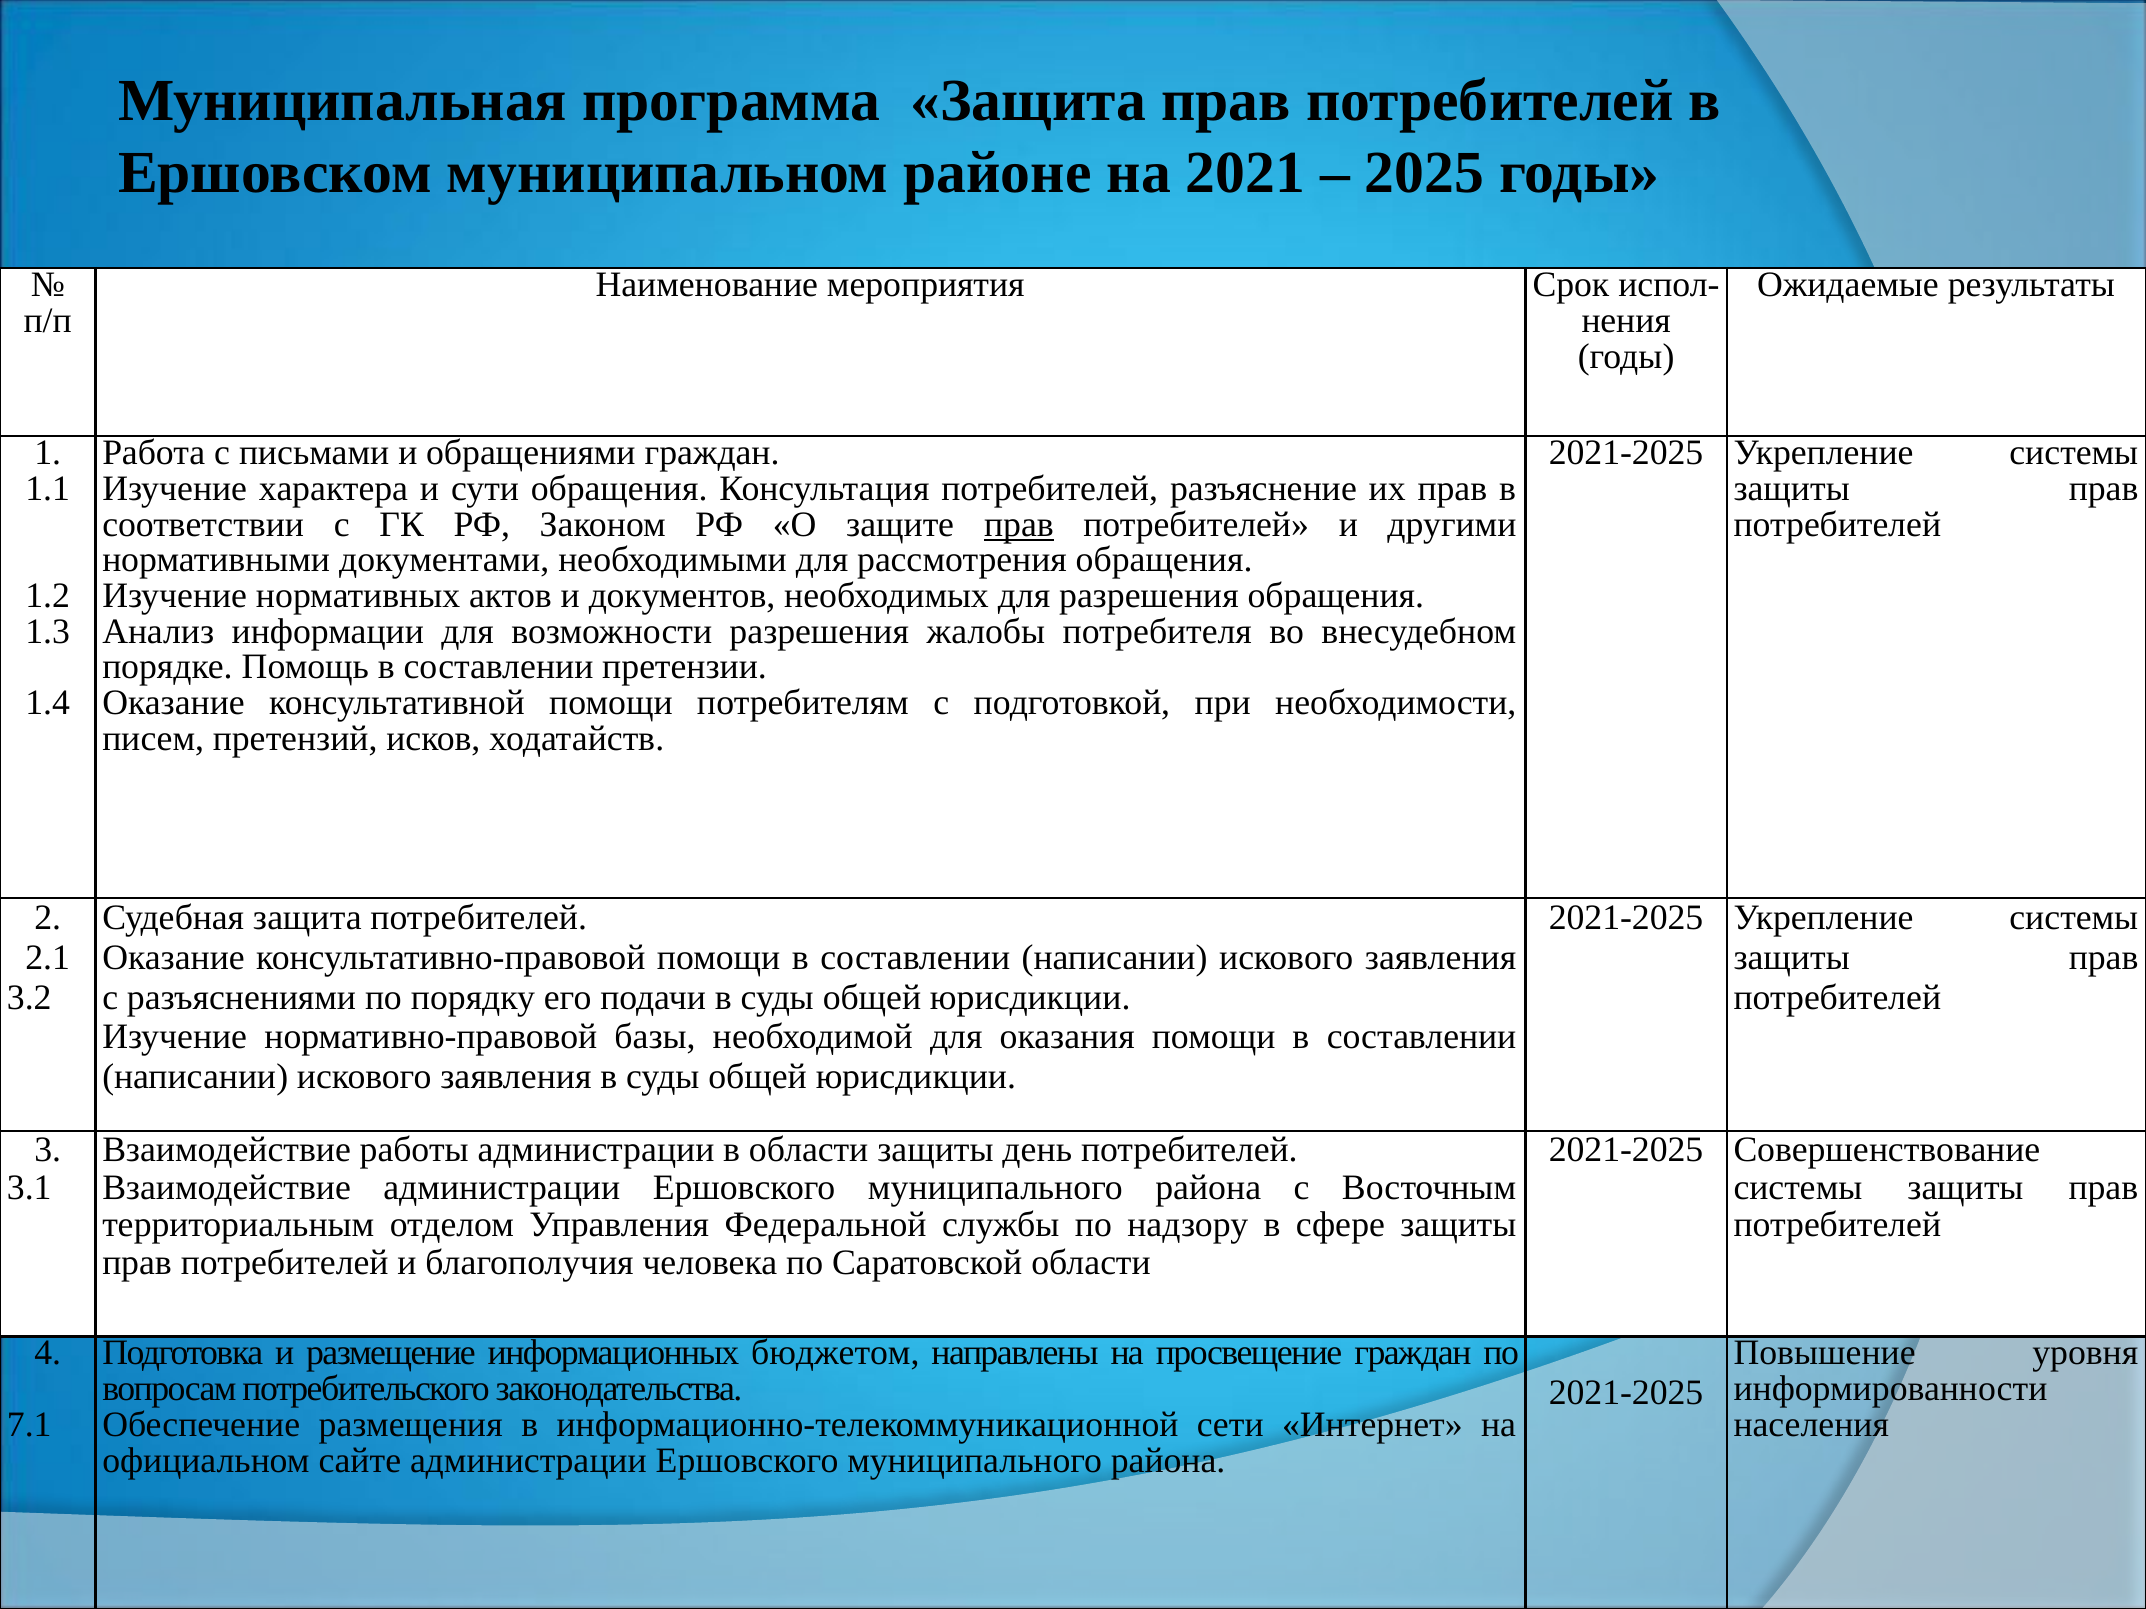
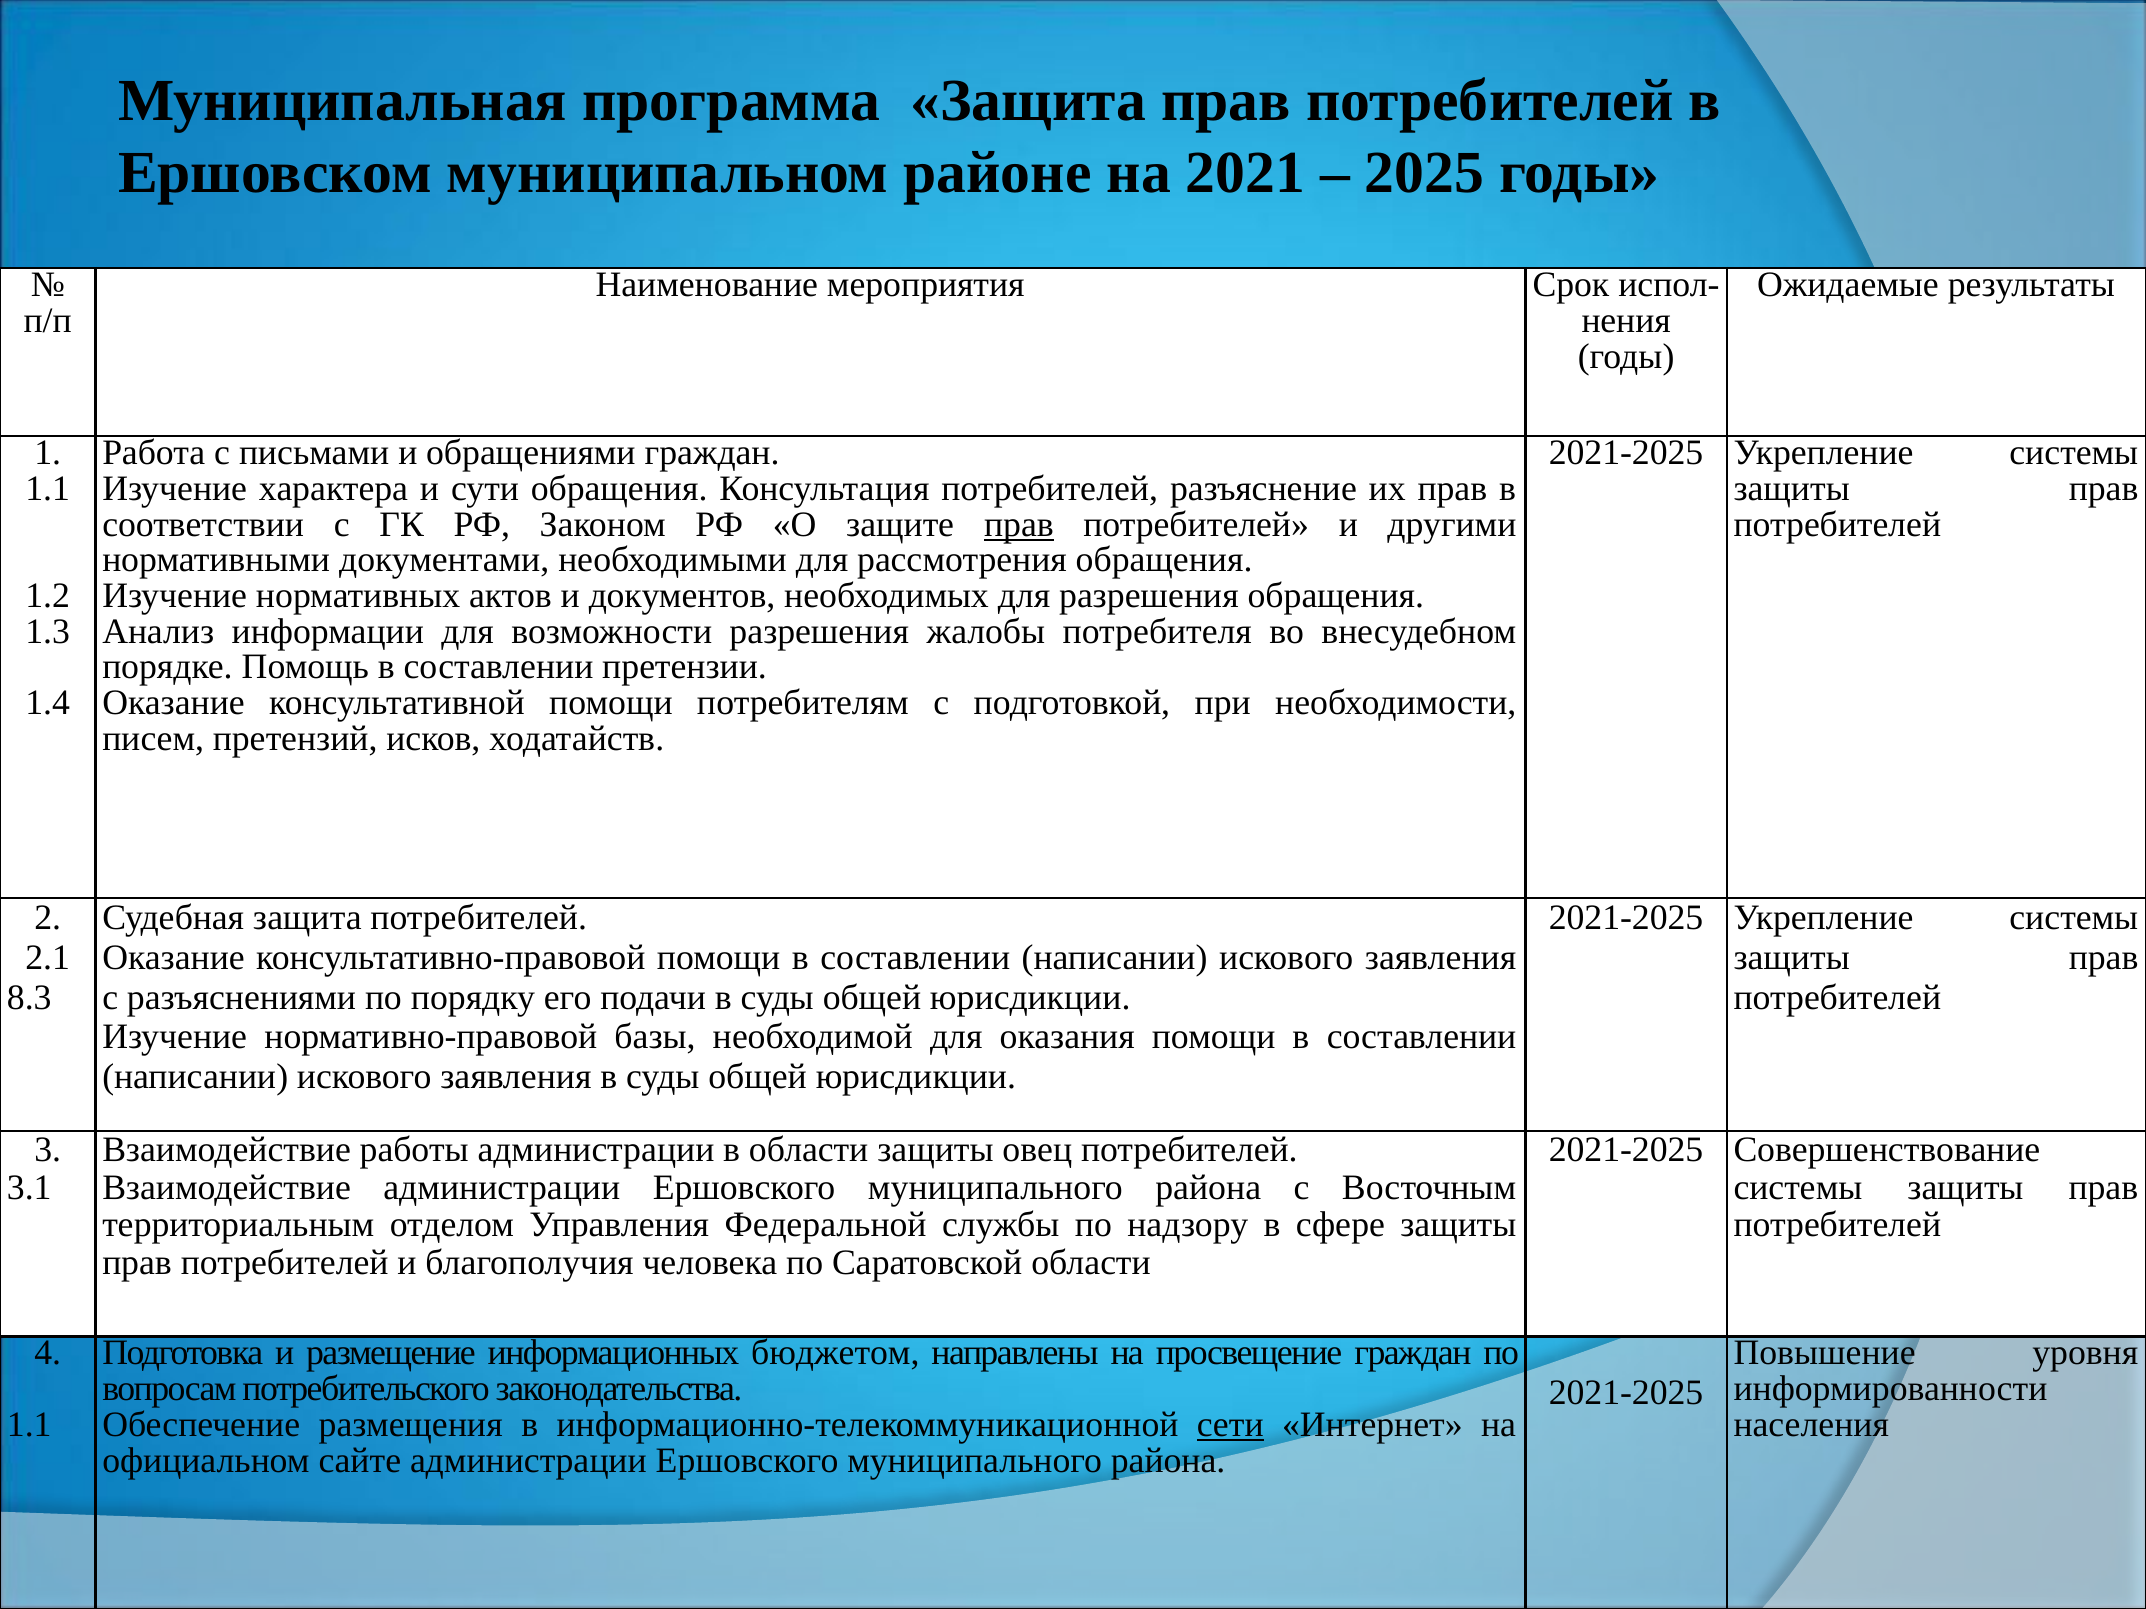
3.2: 3.2 -> 8.3
день: день -> овец
7.1 at (29, 1425): 7.1 -> 1.1
сети underline: none -> present
